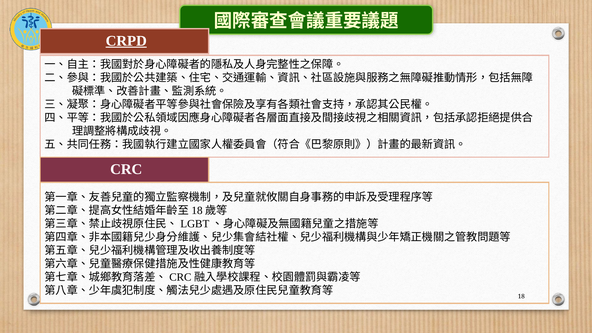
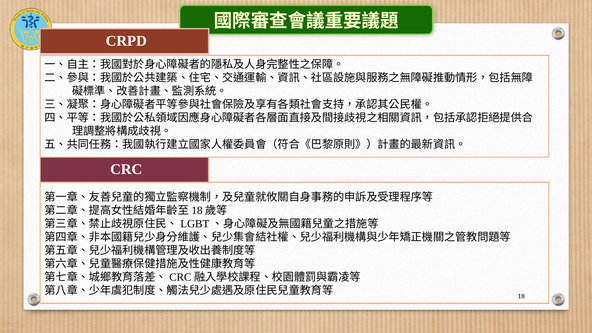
CRPD underline: present -> none
